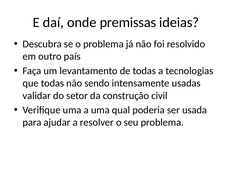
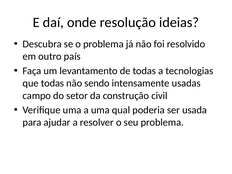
premissas: premissas -> resolução
validar: validar -> campo
